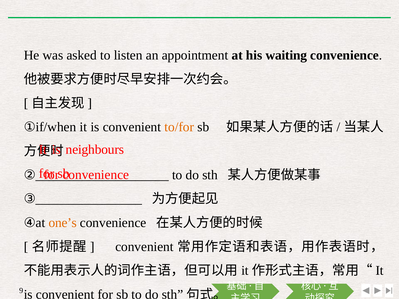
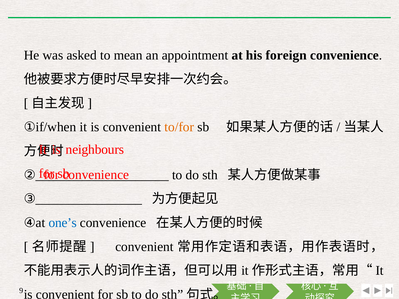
listen: listen -> mean
waiting: waiting -> foreign
one’s colour: orange -> blue
